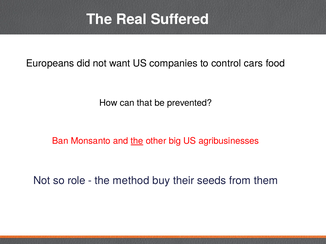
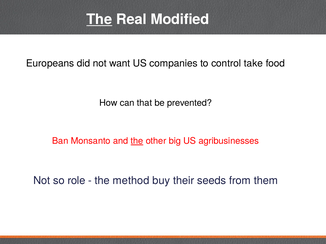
The at (99, 19) underline: none -> present
Suffered: Suffered -> Modified
cars: cars -> take
